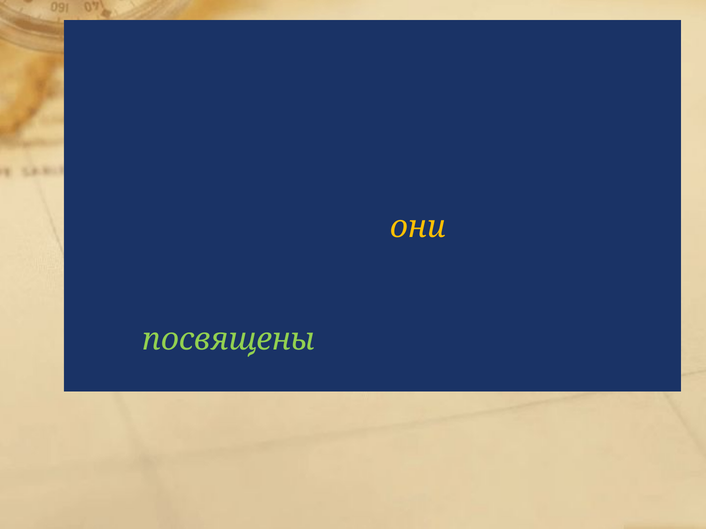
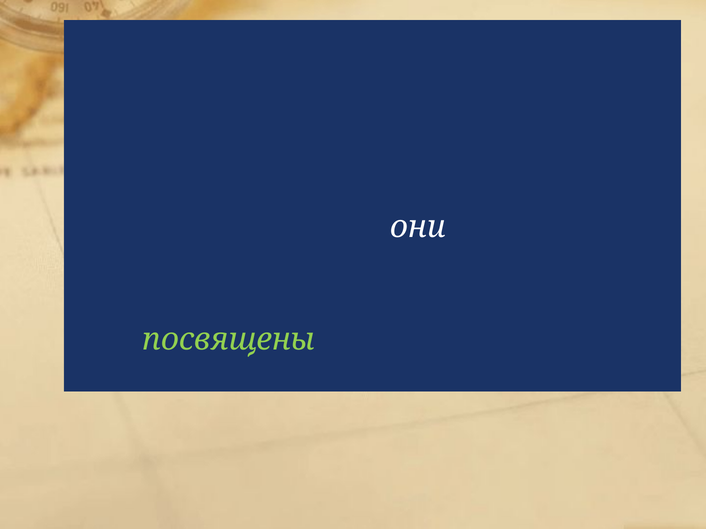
они at (418, 227) colour: yellow -> white
